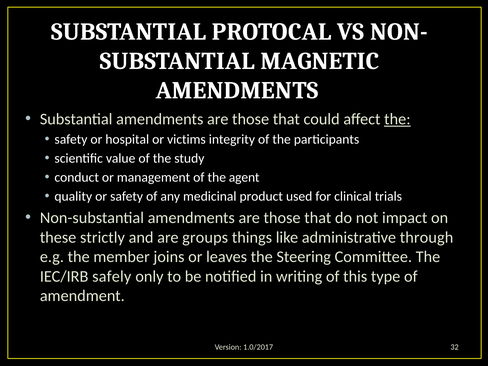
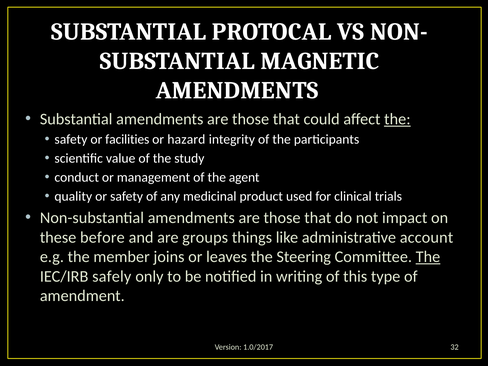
hospital: hospital -> facilities
victims: victims -> hazard
strictly: strictly -> before
through: through -> account
The at (428, 257) underline: none -> present
